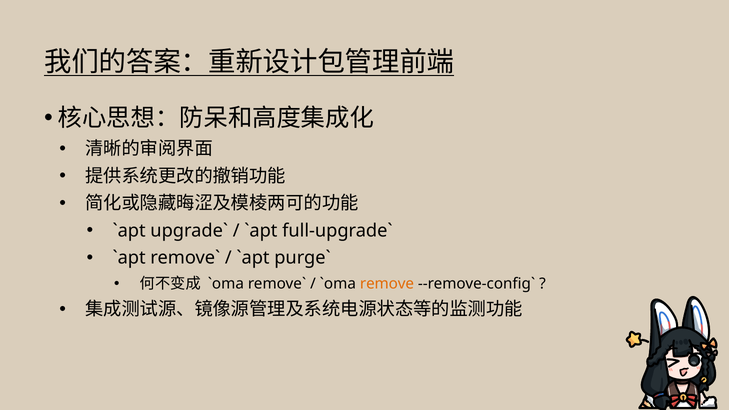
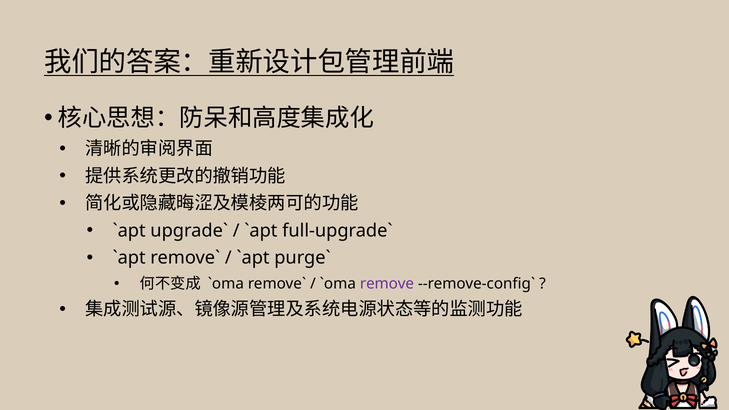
remove colour: orange -> purple
